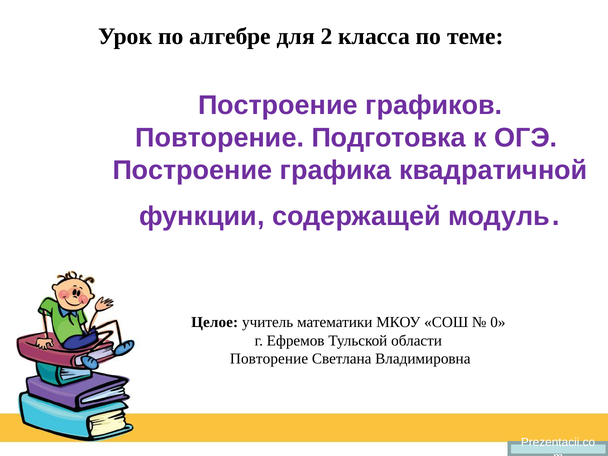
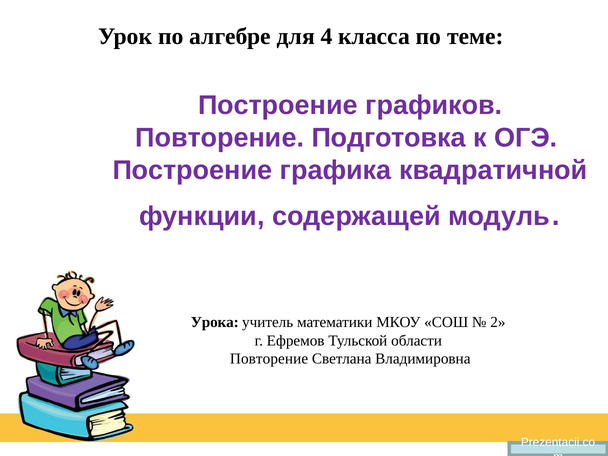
2: 2 -> 4
Целое: Целое -> Урока
0: 0 -> 2
